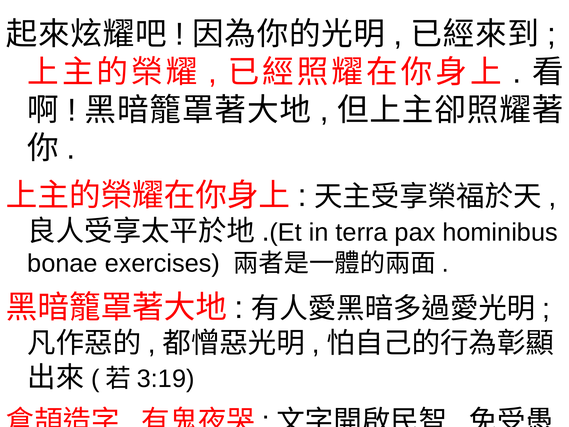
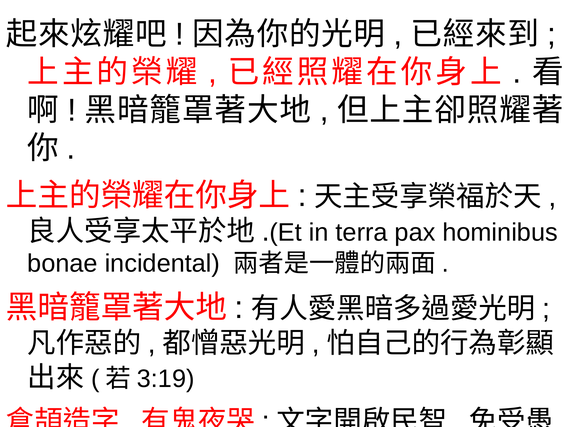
exercises: exercises -> incidental
